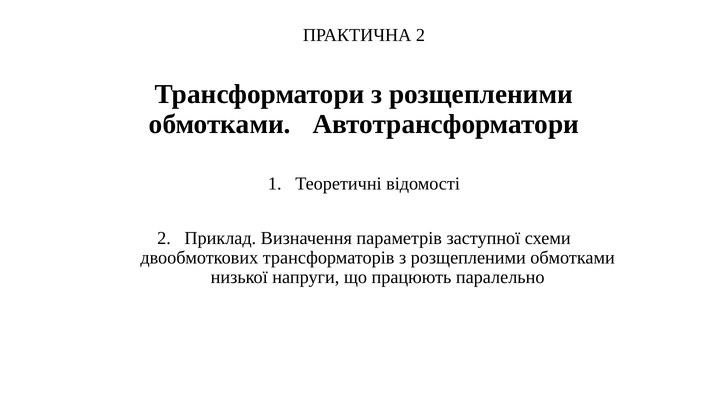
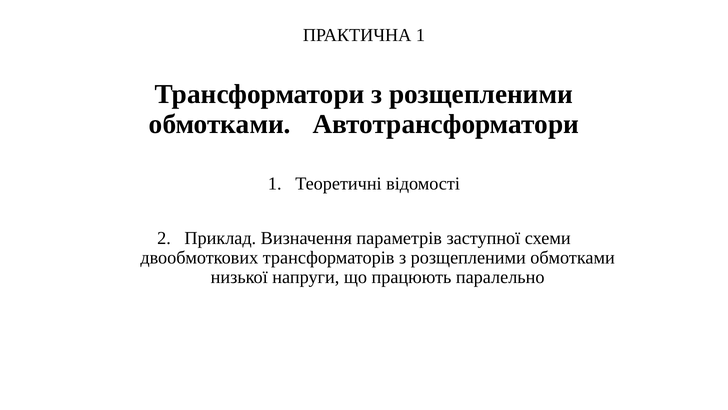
ПРАКТИЧНА 2: 2 -> 1
